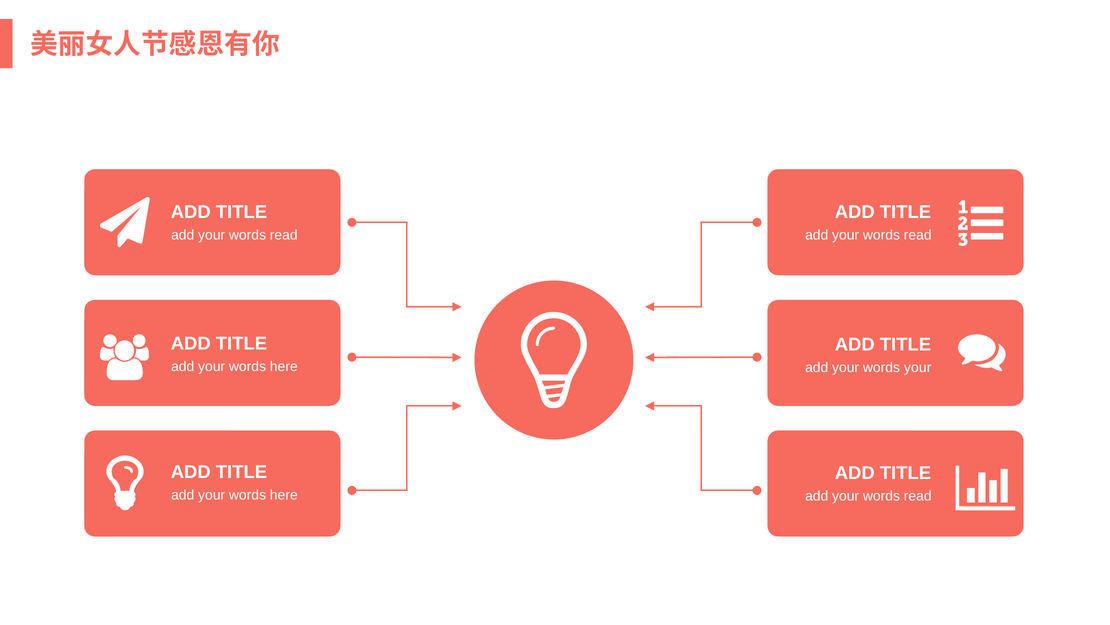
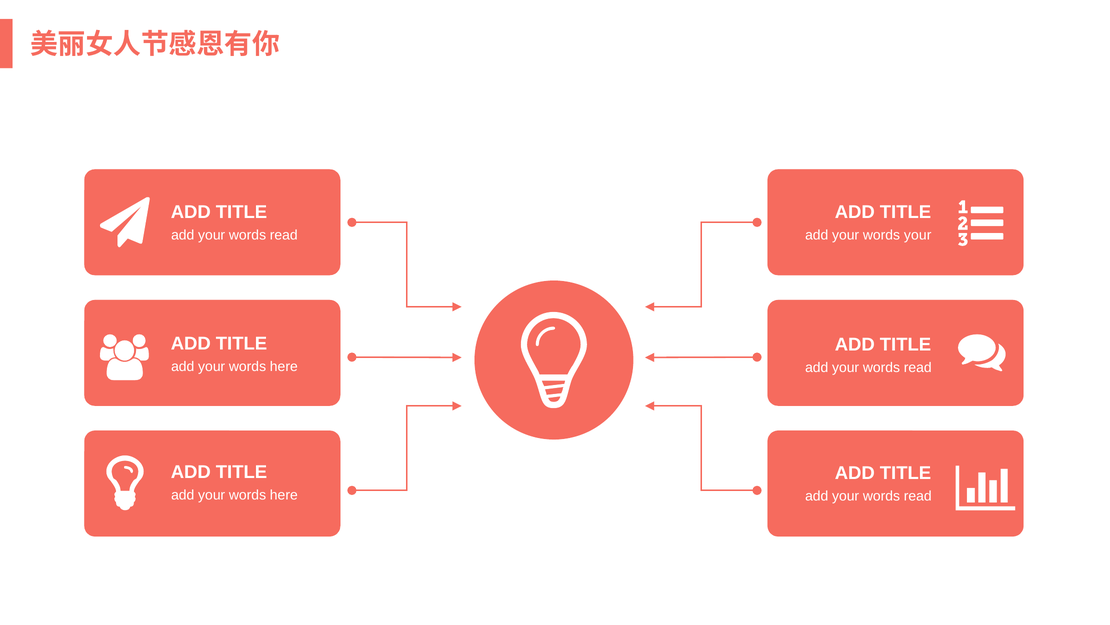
read at (918, 235): read -> your
your at (918, 367): your -> read
